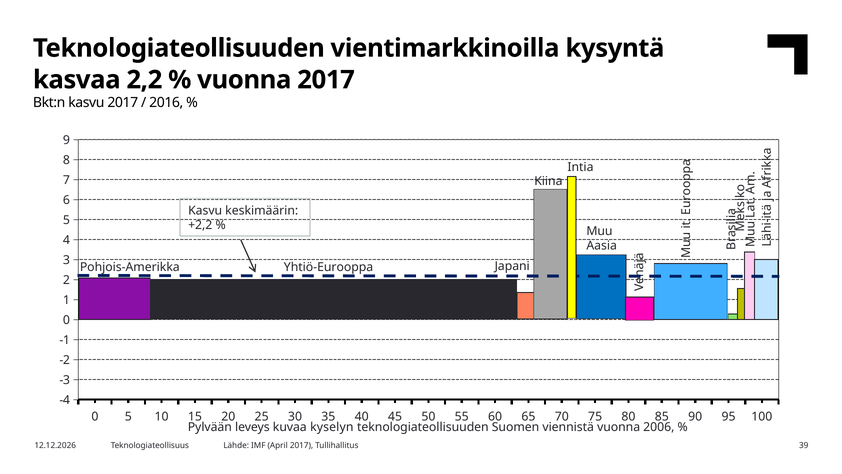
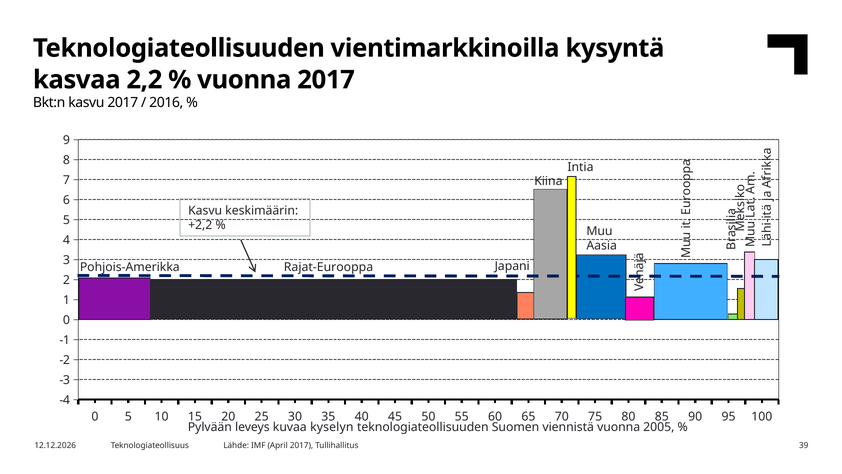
Yhtiö-Eurooppa: Yhtiö-Eurooppa -> Rajat-Eurooppa
2006: 2006 -> 2005
